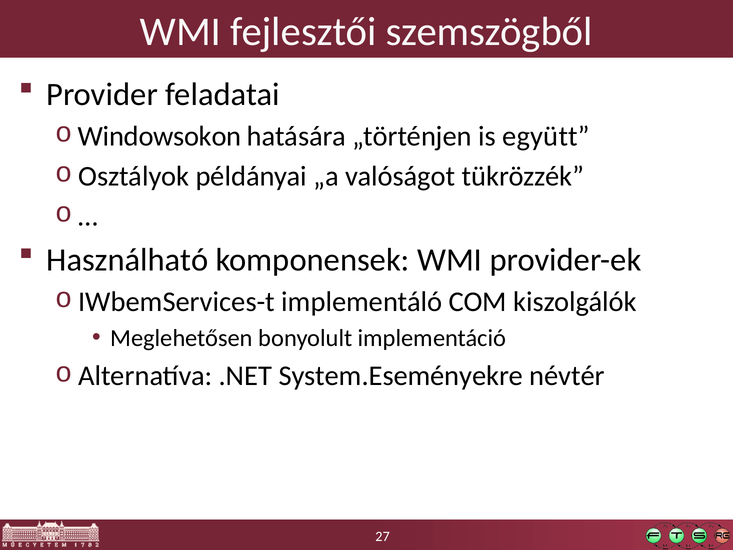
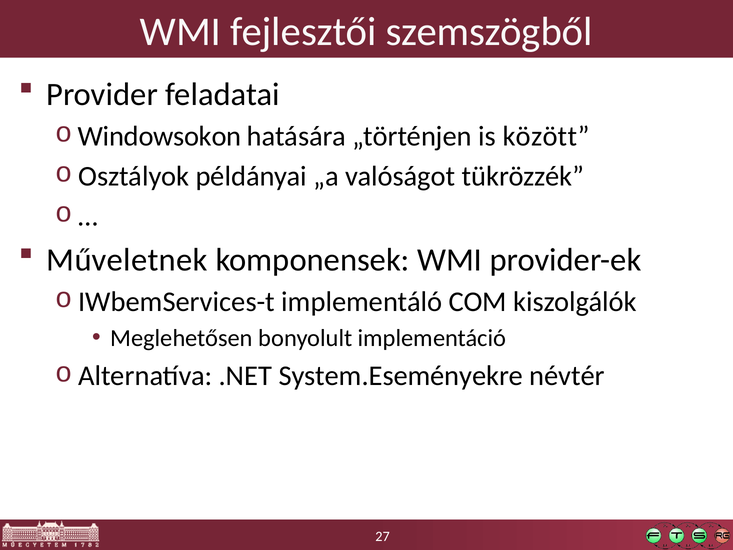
együtt: együtt -> között
Használható: Használható -> Műveletnek
